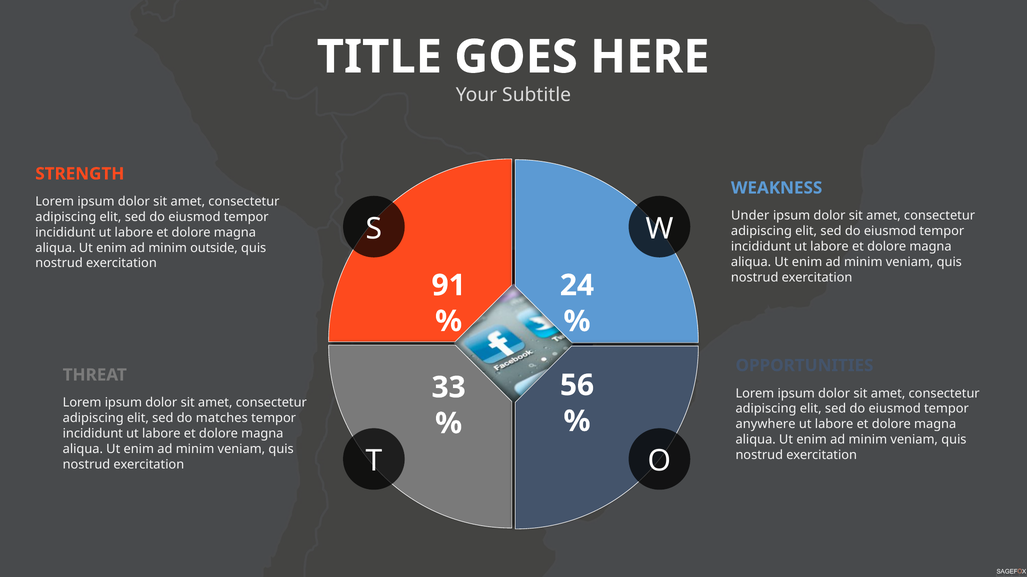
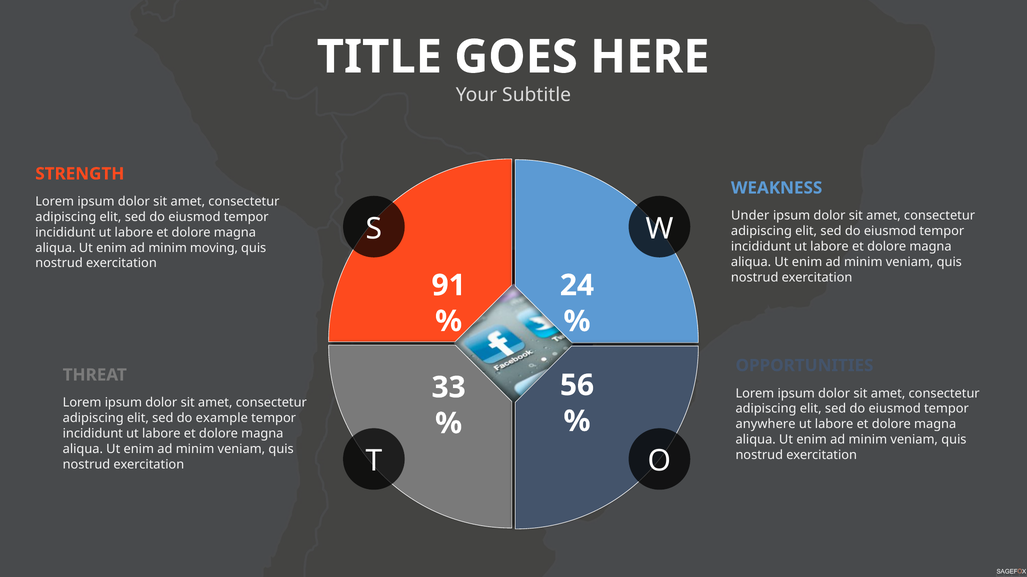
outside: outside -> moving
matches: matches -> example
